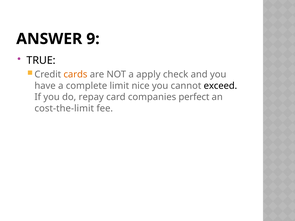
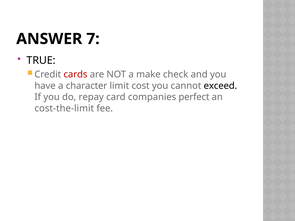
9: 9 -> 7
cards colour: orange -> red
apply: apply -> make
complete: complete -> character
nice: nice -> cost
